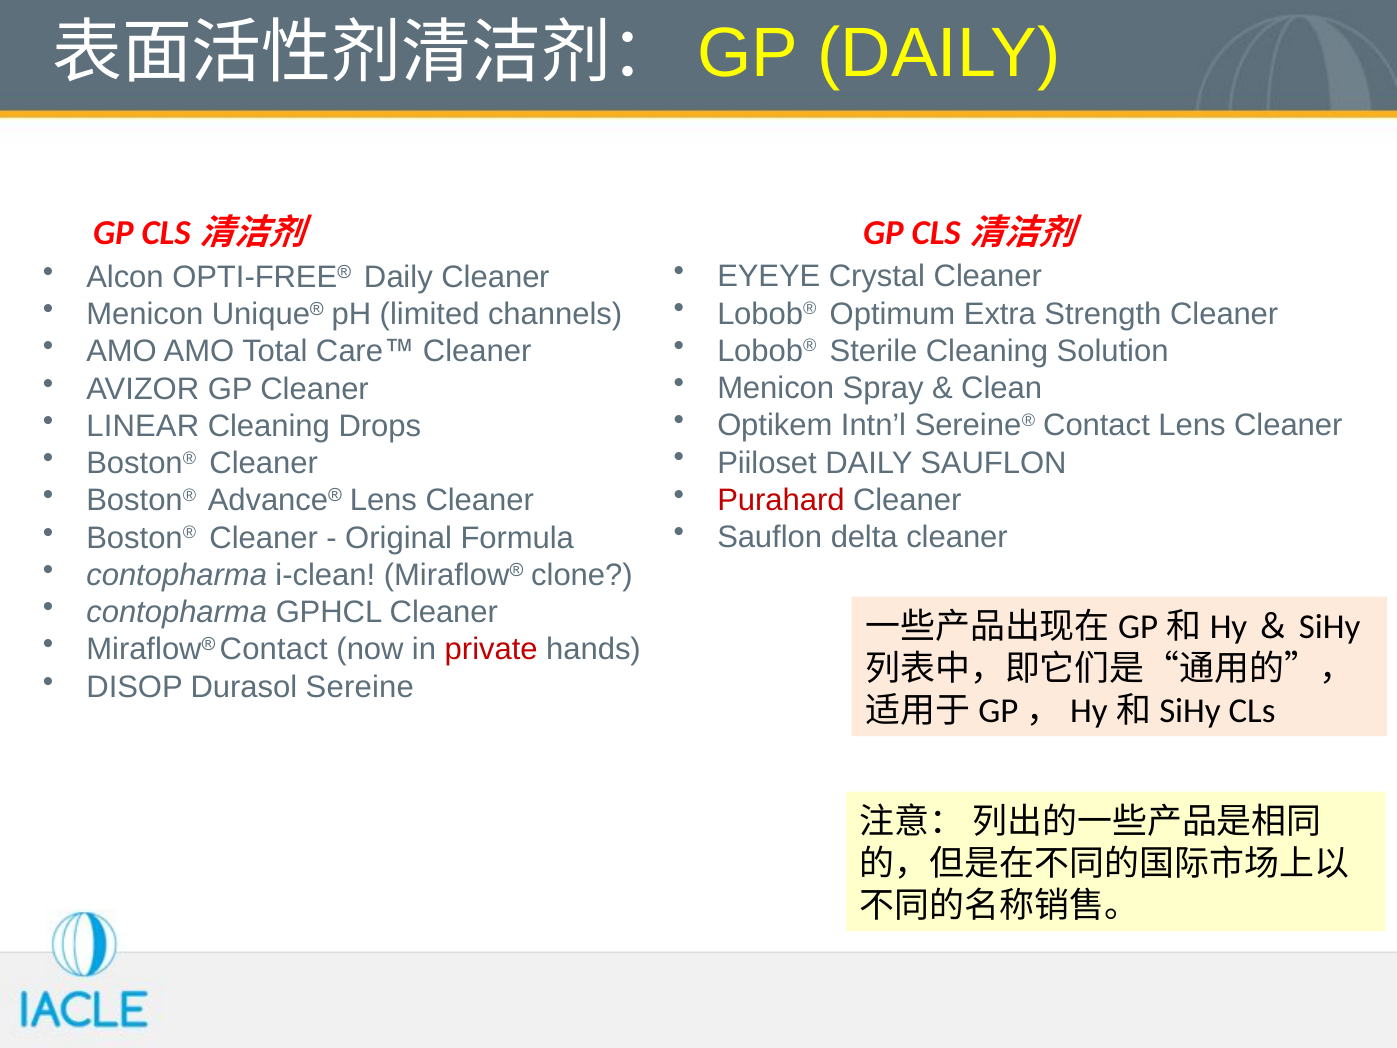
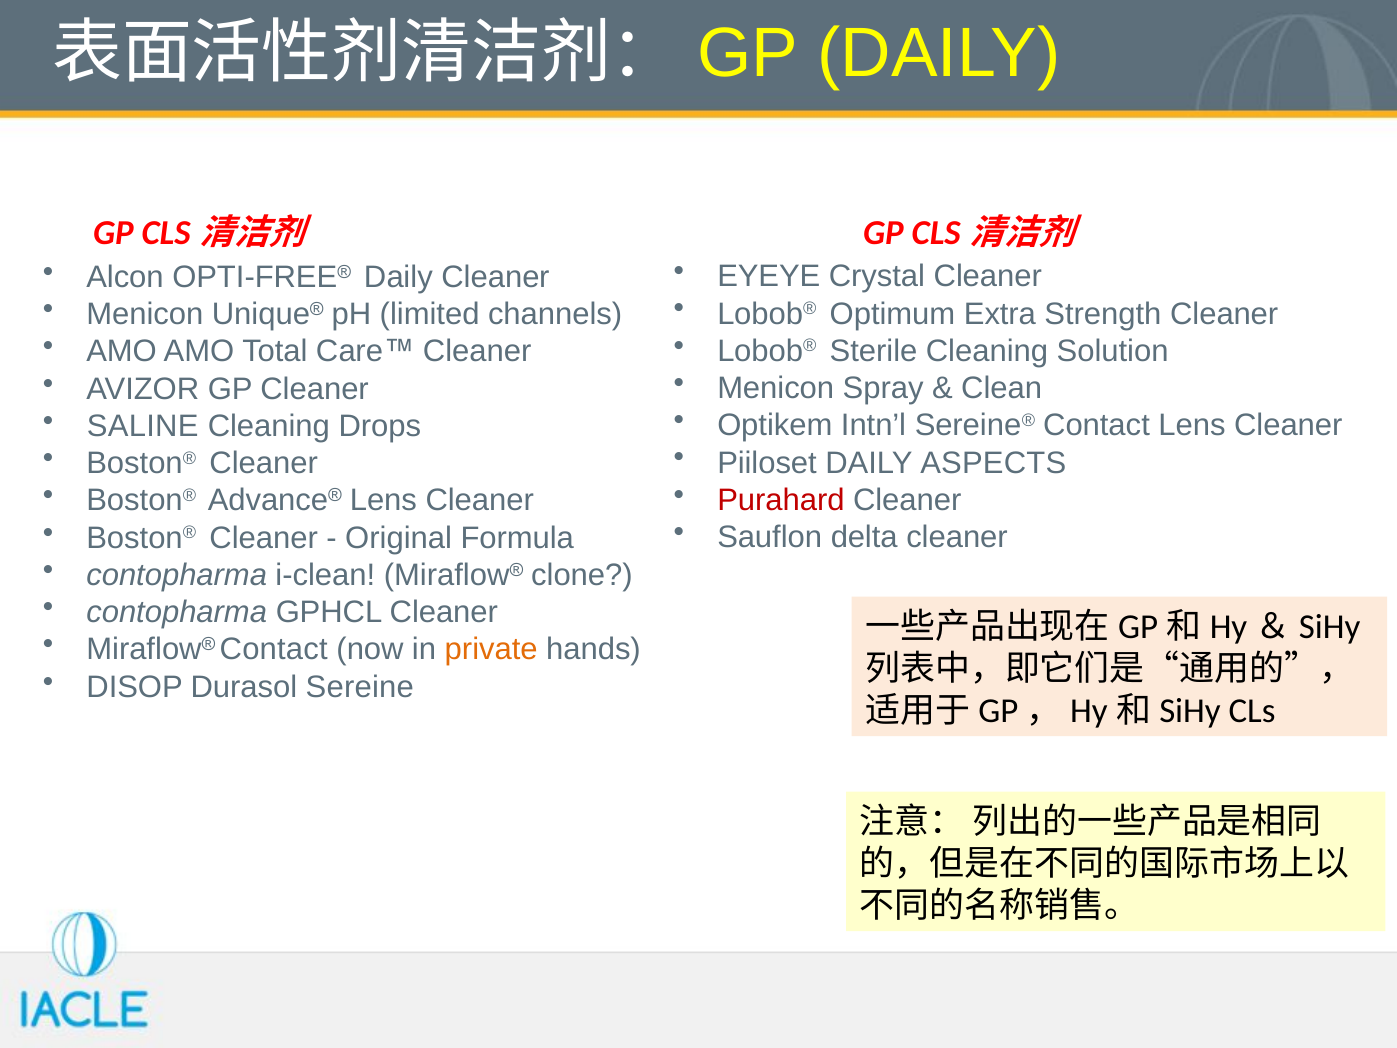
LINEAR: LINEAR -> SALINE
DAILY SAUFLON: SAUFLON -> ASPECTS
private colour: red -> orange
